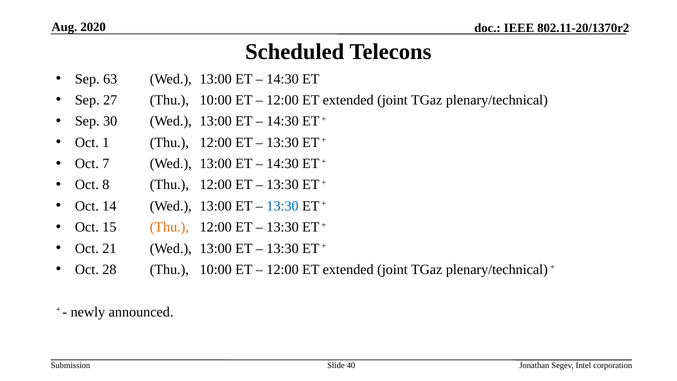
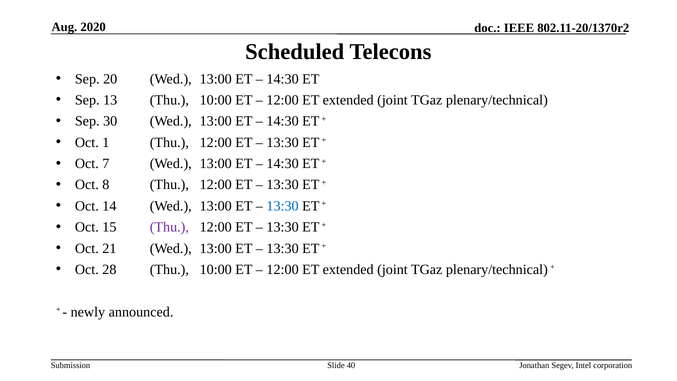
63: 63 -> 20
27: 27 -> 13
Thu at (169, 227) colour: orange -> purple
